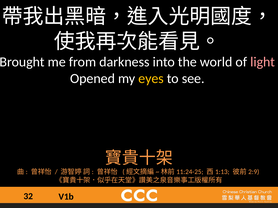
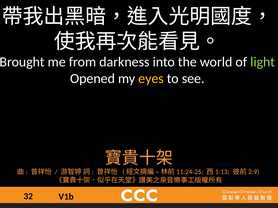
light colour: pink -> light green
